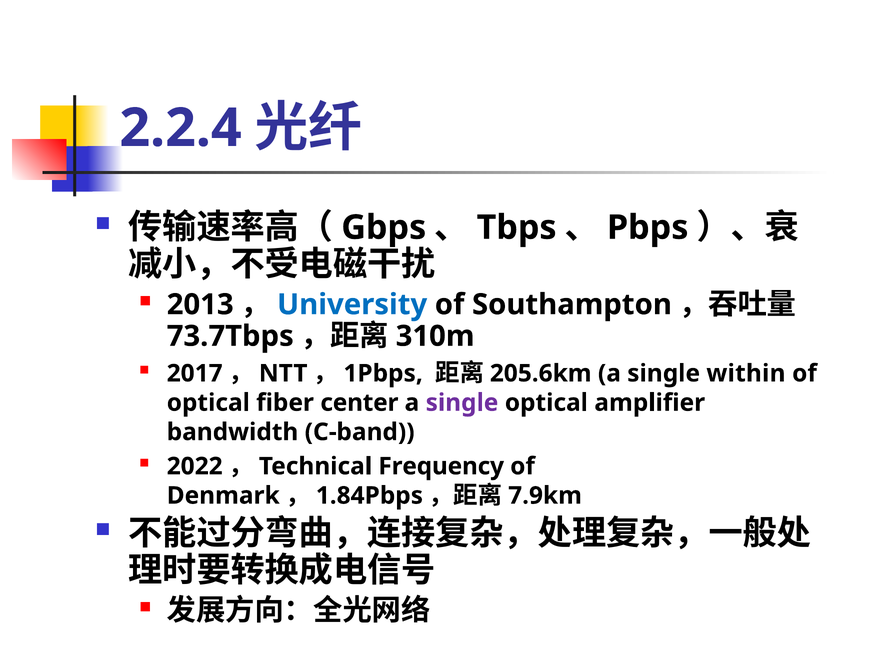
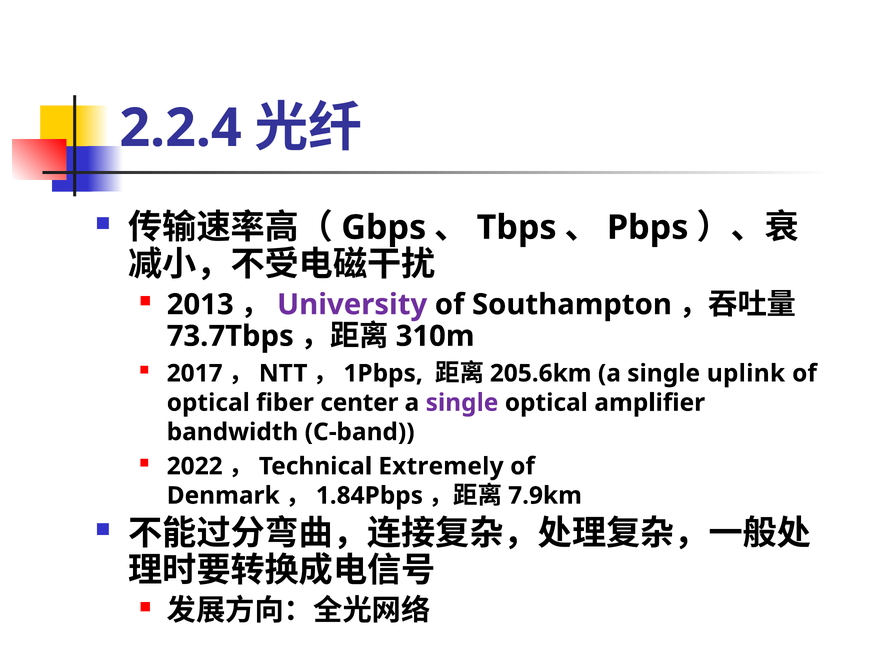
University colour: blue -> purple
within: within -> uplink
Frequency: Frequency -> Extremely
